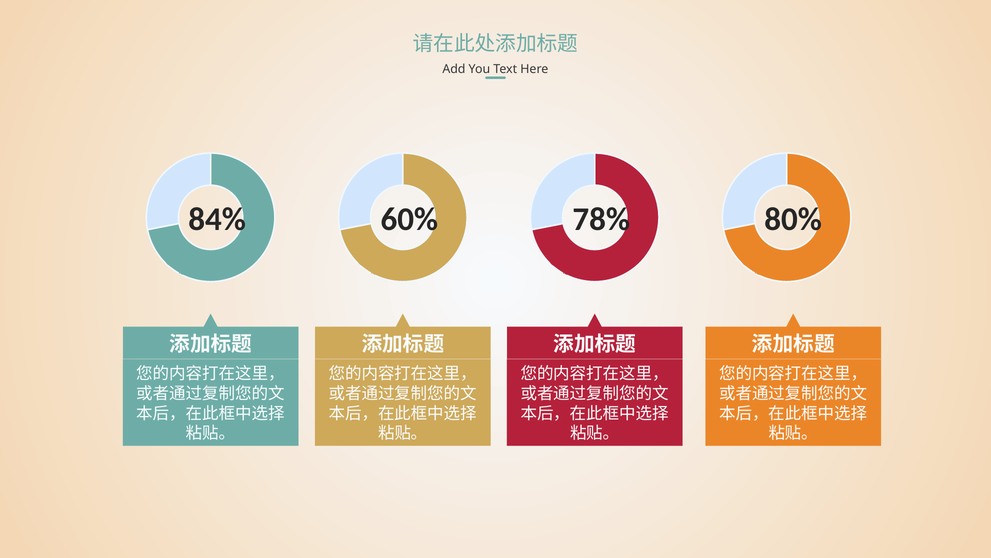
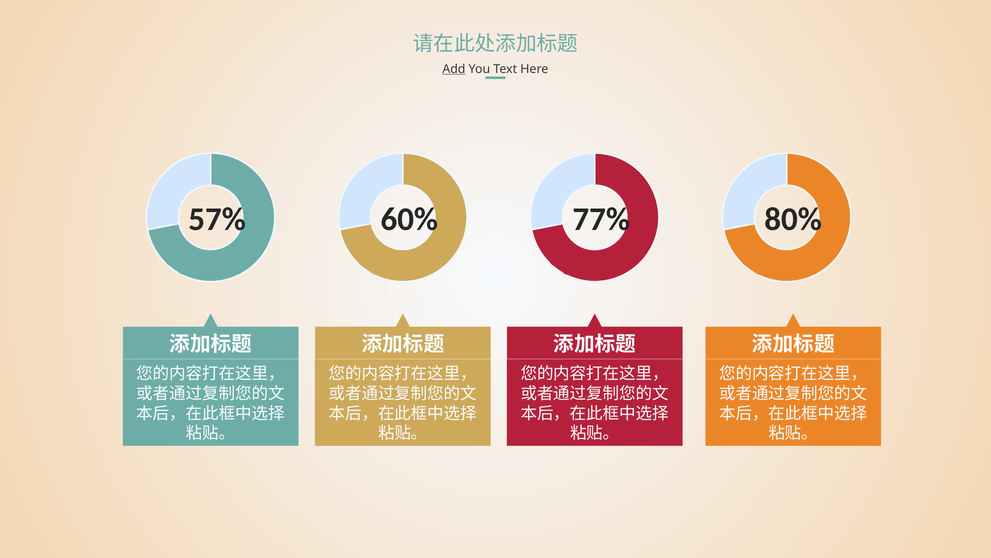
Add underline: none -> present
84%: 84% -> 57%
78%: 78% -> 77%
